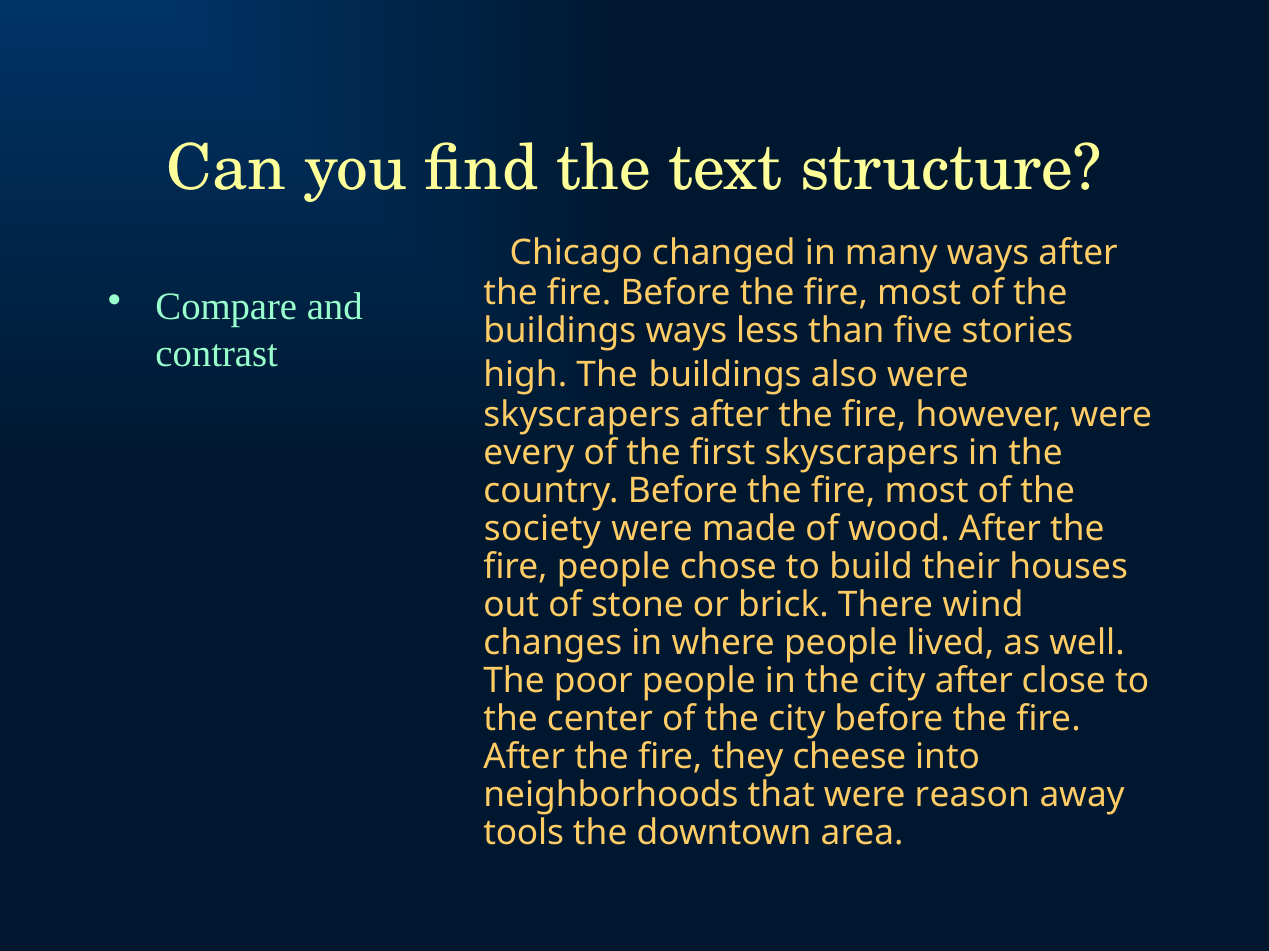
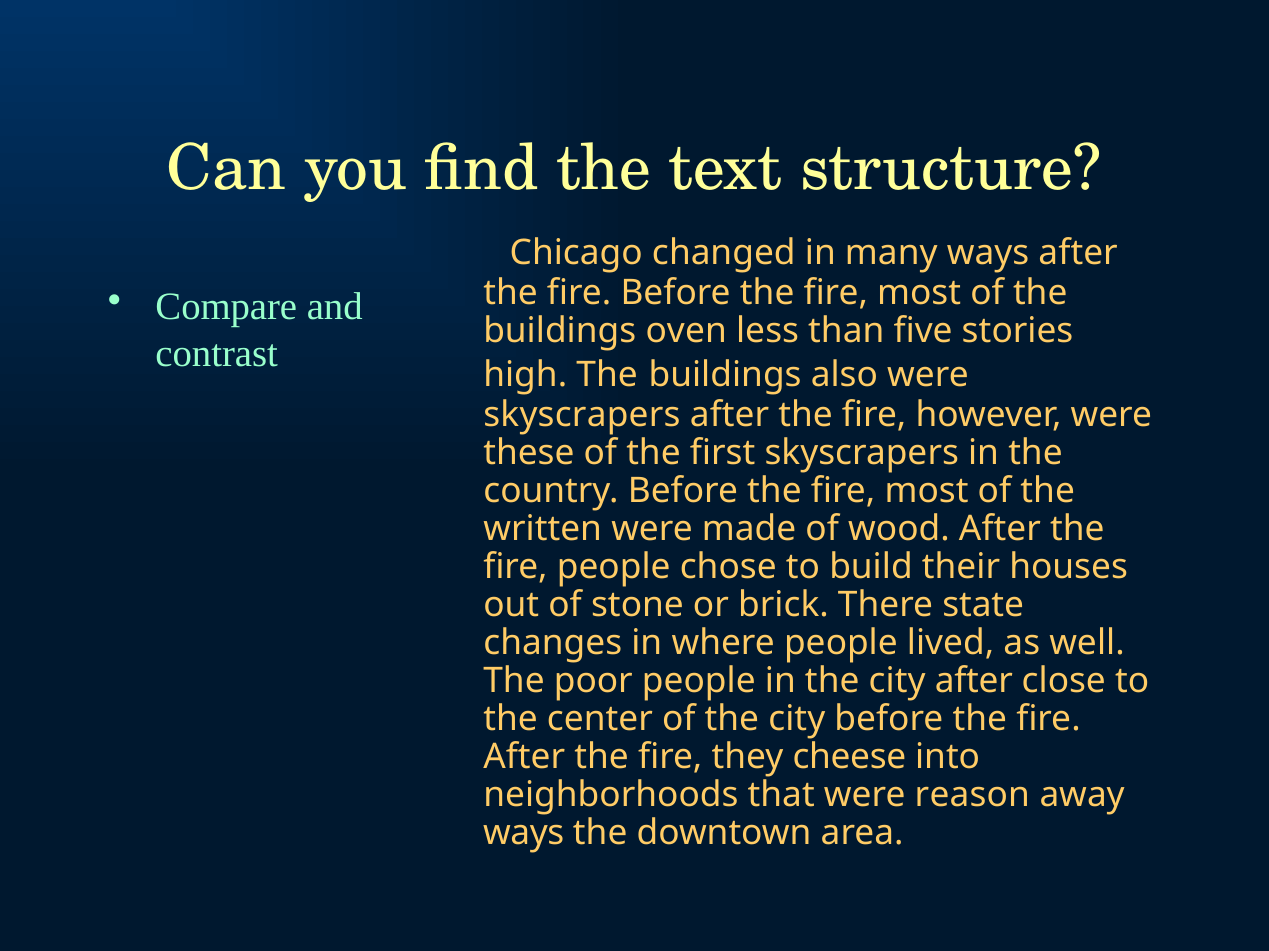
buildings ways: ways -> oven
every: every -> these
society: society -> written
wind: wind -> state
tools at (524, 833): tools -> ways
